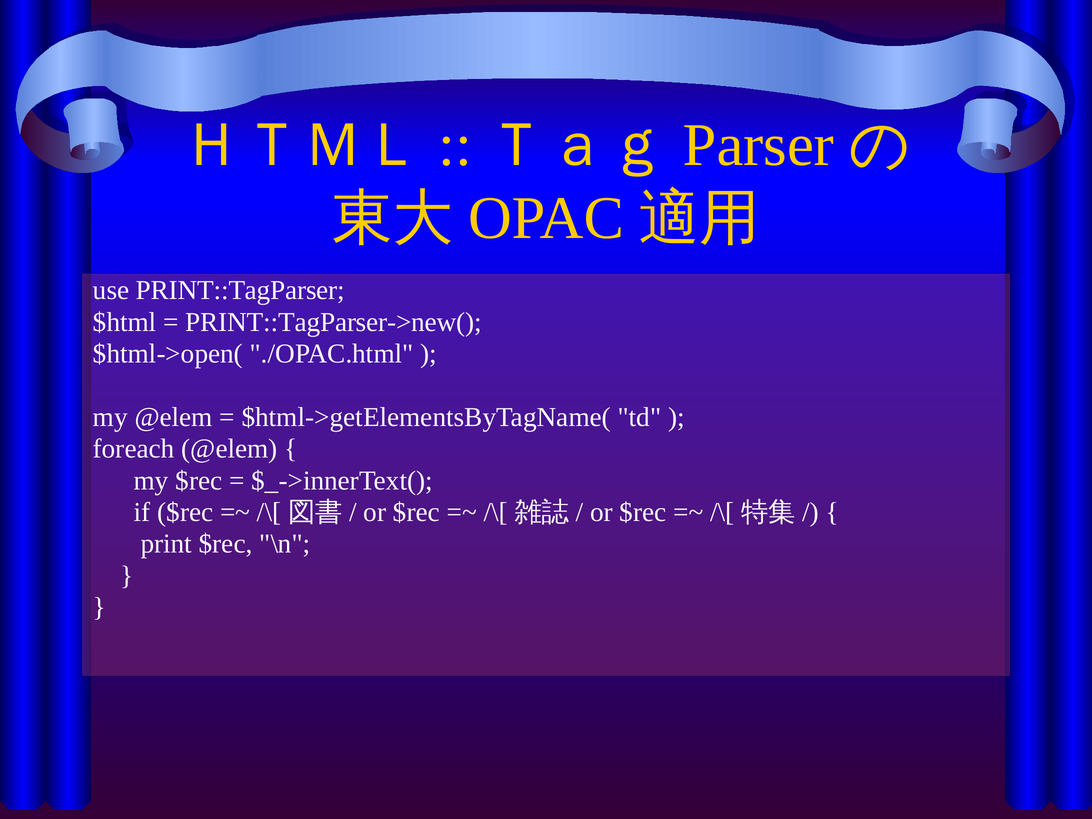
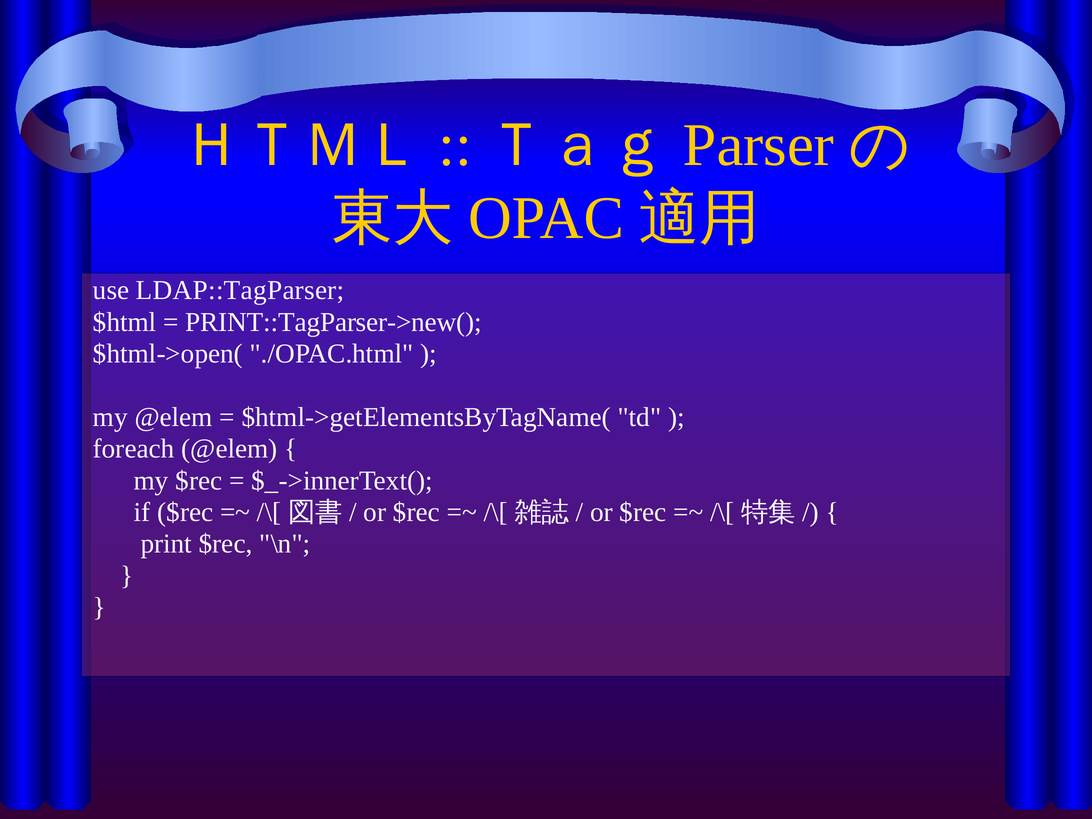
PRINT::TagParser: PRINT::TagParser -> LDAP::TagParser
